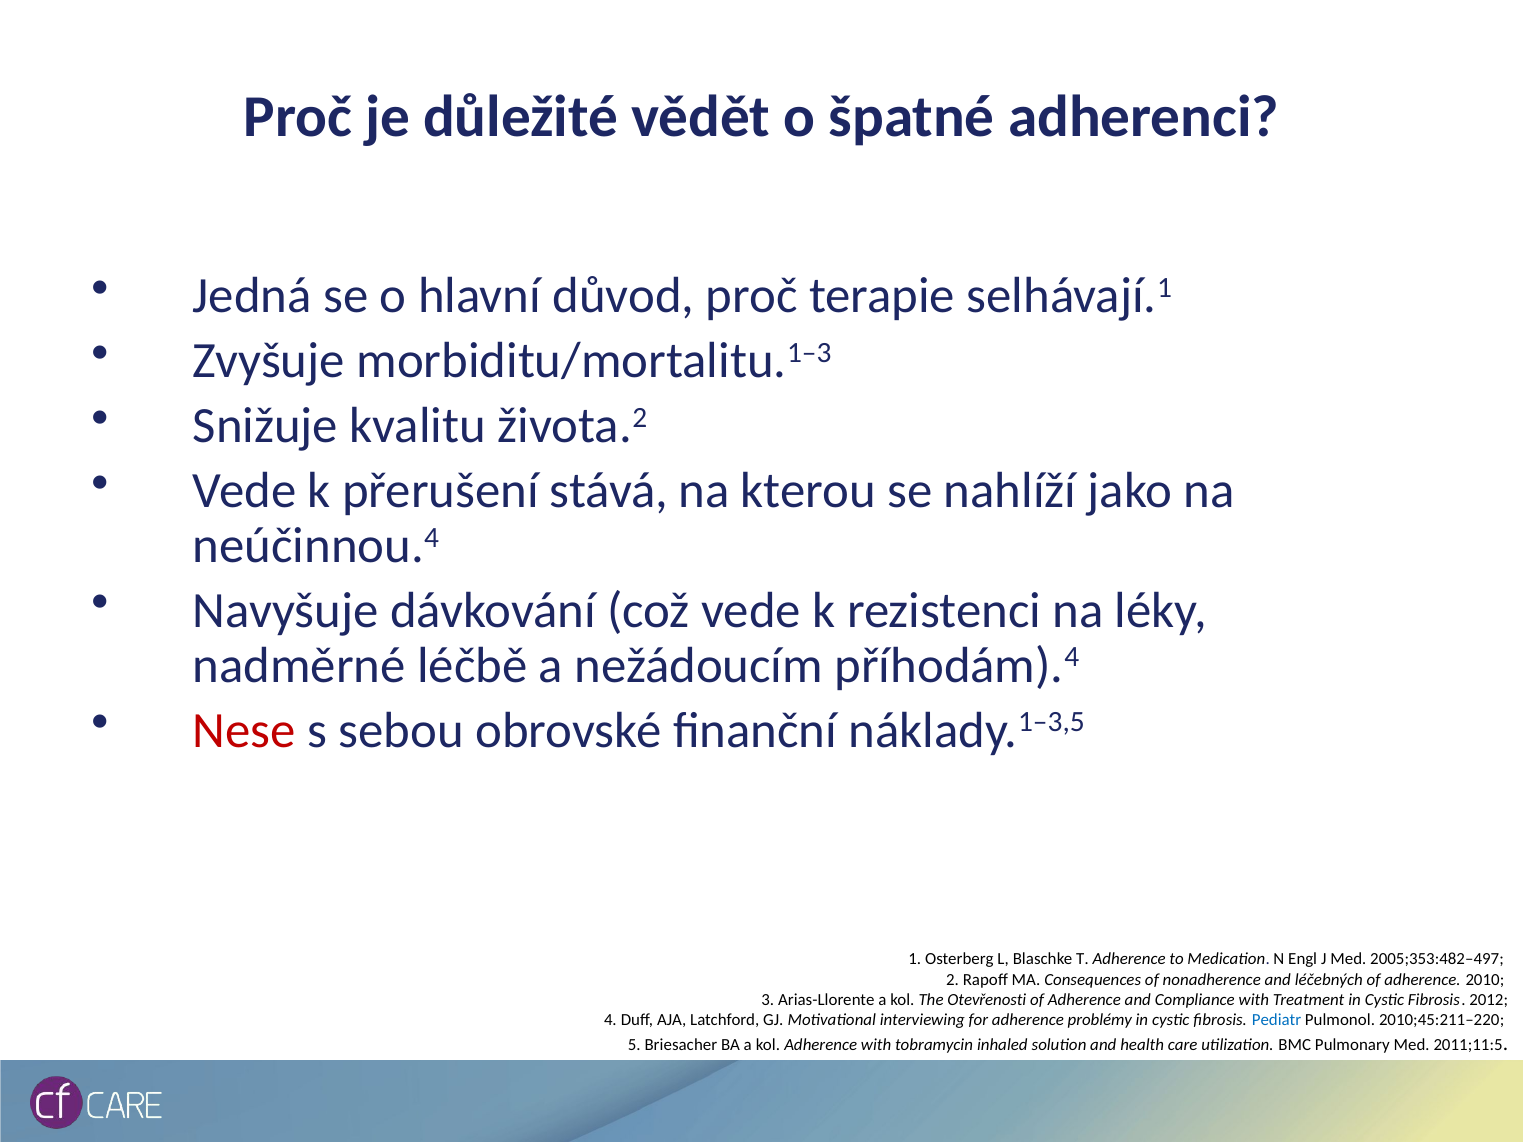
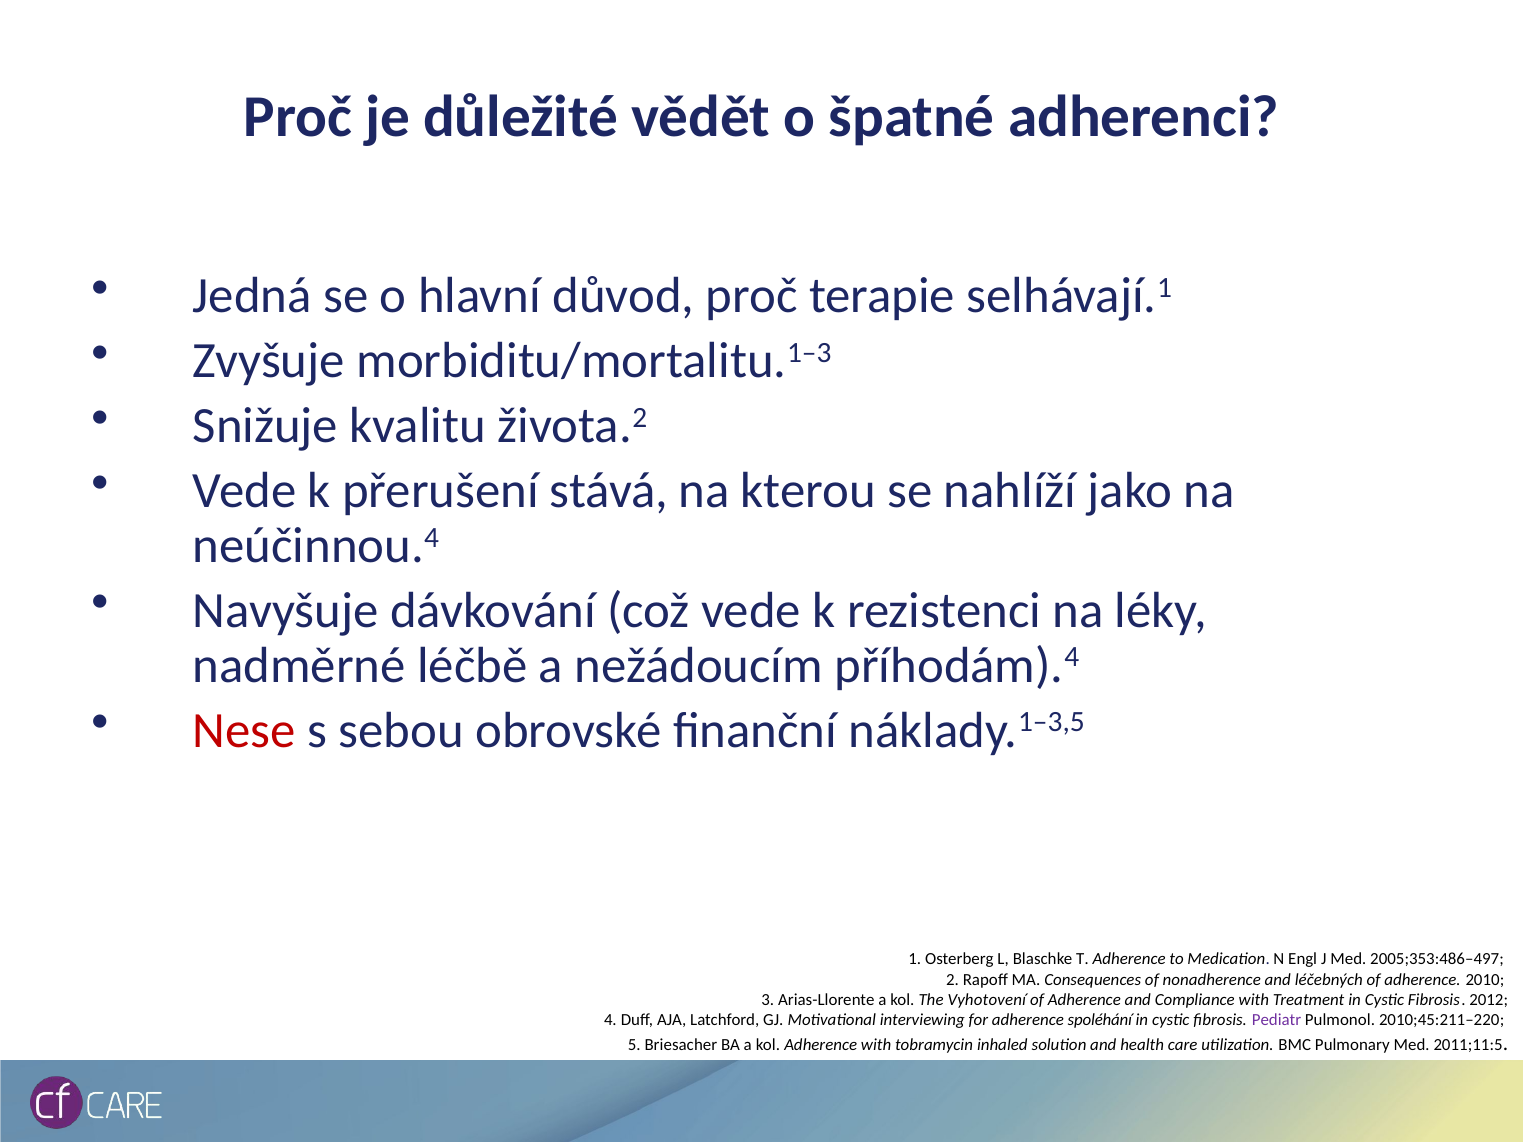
2005;353:482–497: 2005;353:482–497 -> 2005;353:486–497
Otevřenosti: Otevřenosti -> Vyhotovení
problémy: problémy -> spoléhání
Pediatr colour: blue -> purple
